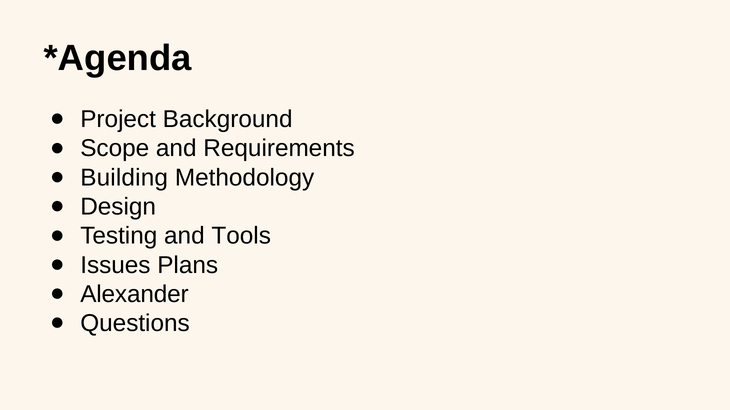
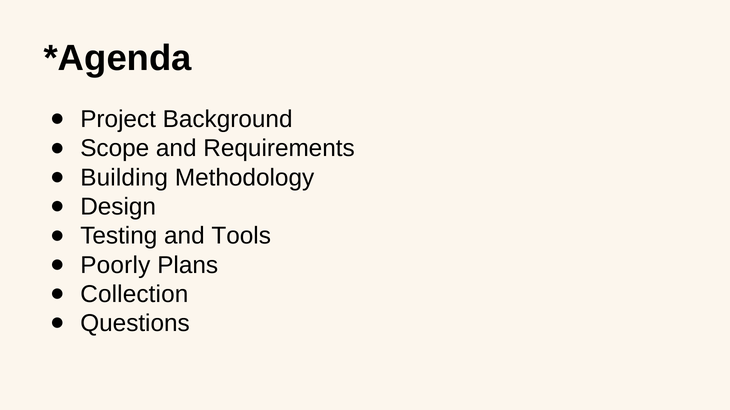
Issues: Issues -> Poorly
Alexander: Alexander -> Collection
